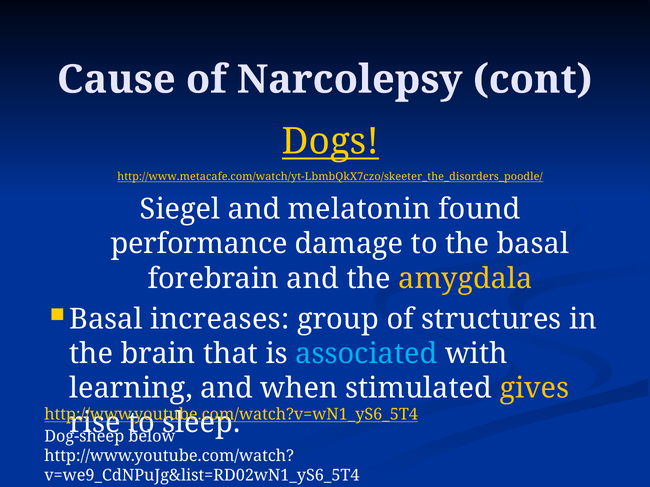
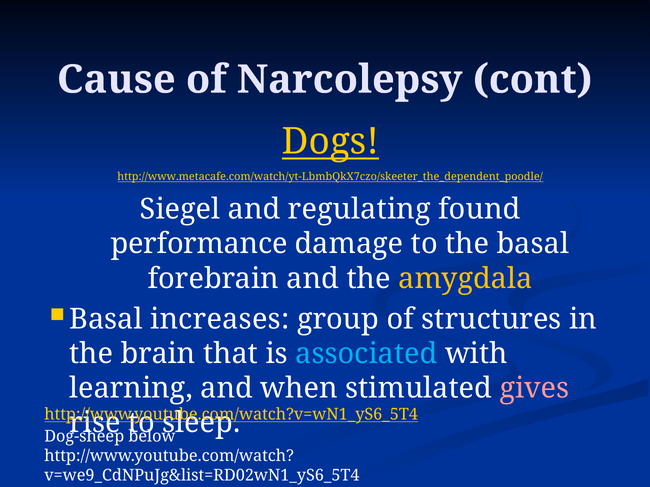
http://www.metacafe.com/watch/yt-LbmbQkX7czo/skeeter_the_disorders_poodle/: http://www.metacafe.com/watch/yt-LbmbQkX7czo/skeeter_the_disorders_poodle/ -> http://www.metacafe.com/watch/yt-LbmbQkX7czo/skeeter_the_dependent_poodle/
melatonin: melatonin -> regulating
gives colour: yellow -> pink
